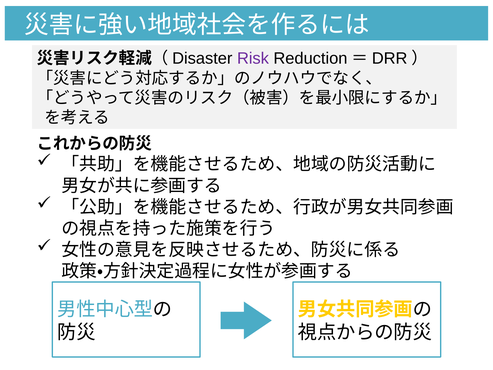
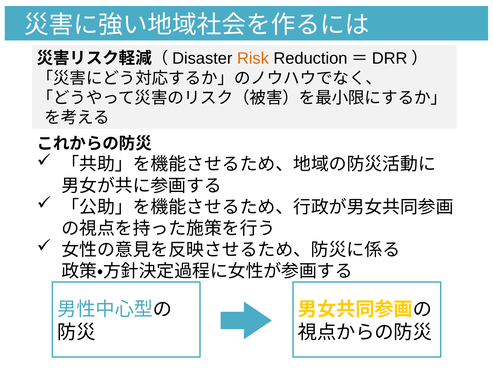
Risk colour: purple -> orange
